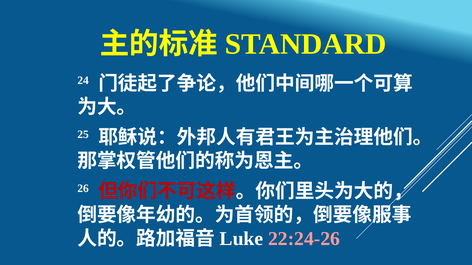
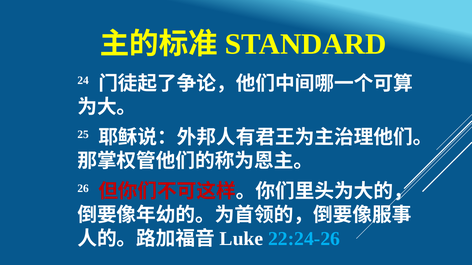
22:24-26 colour: pink -> light blue
